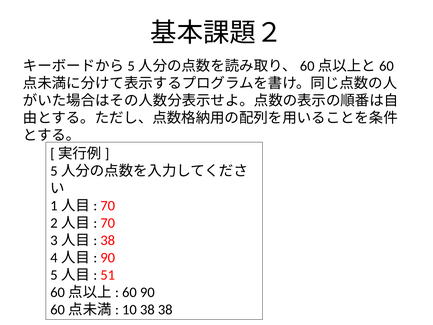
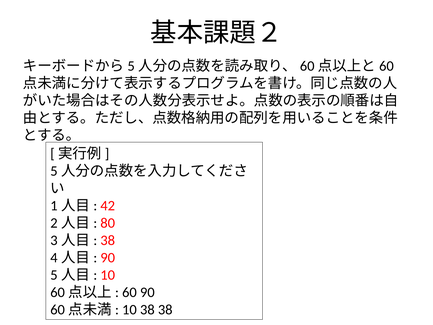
70 at (108, 206): 70 -> 42
70 at (108, 223): 70 -> 80
51 at (108, 275): 51 -> 10
